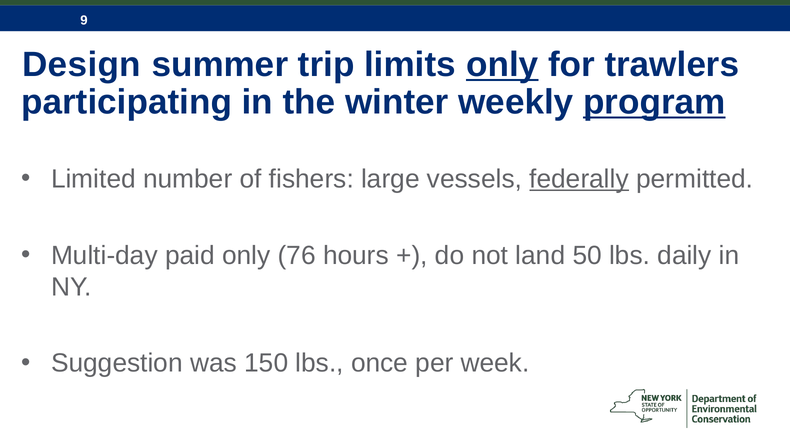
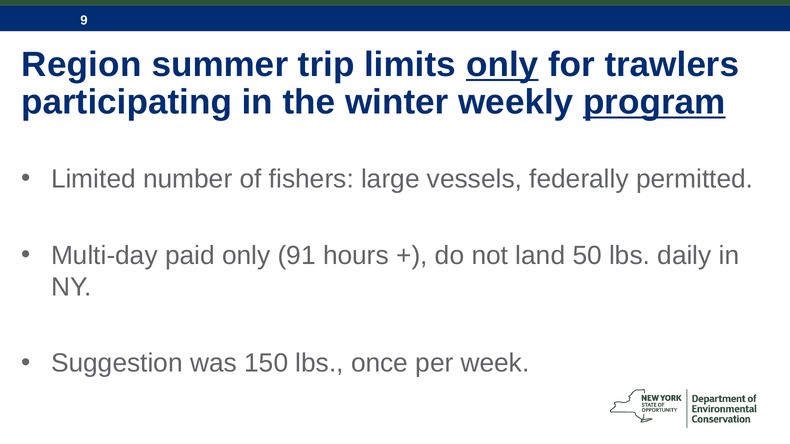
Design: Design -> Region
federally underline: present -> none
76: 76 -> 91
